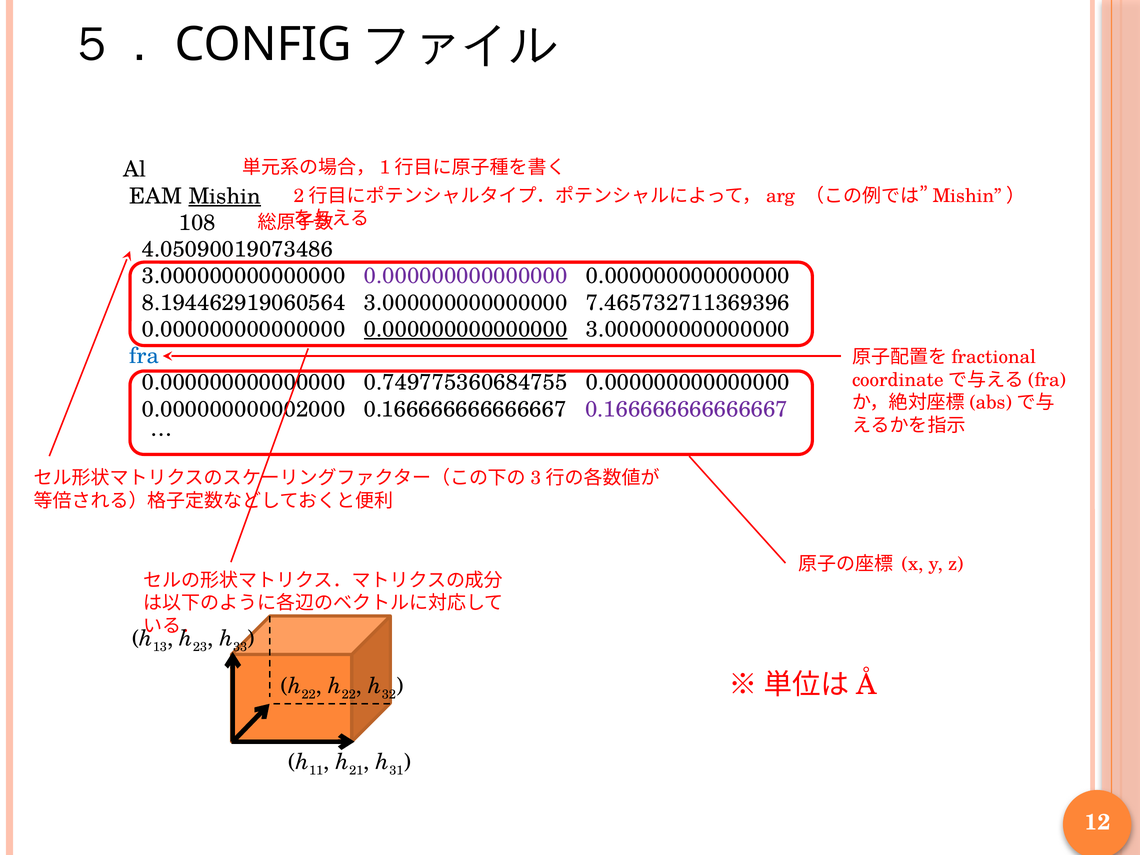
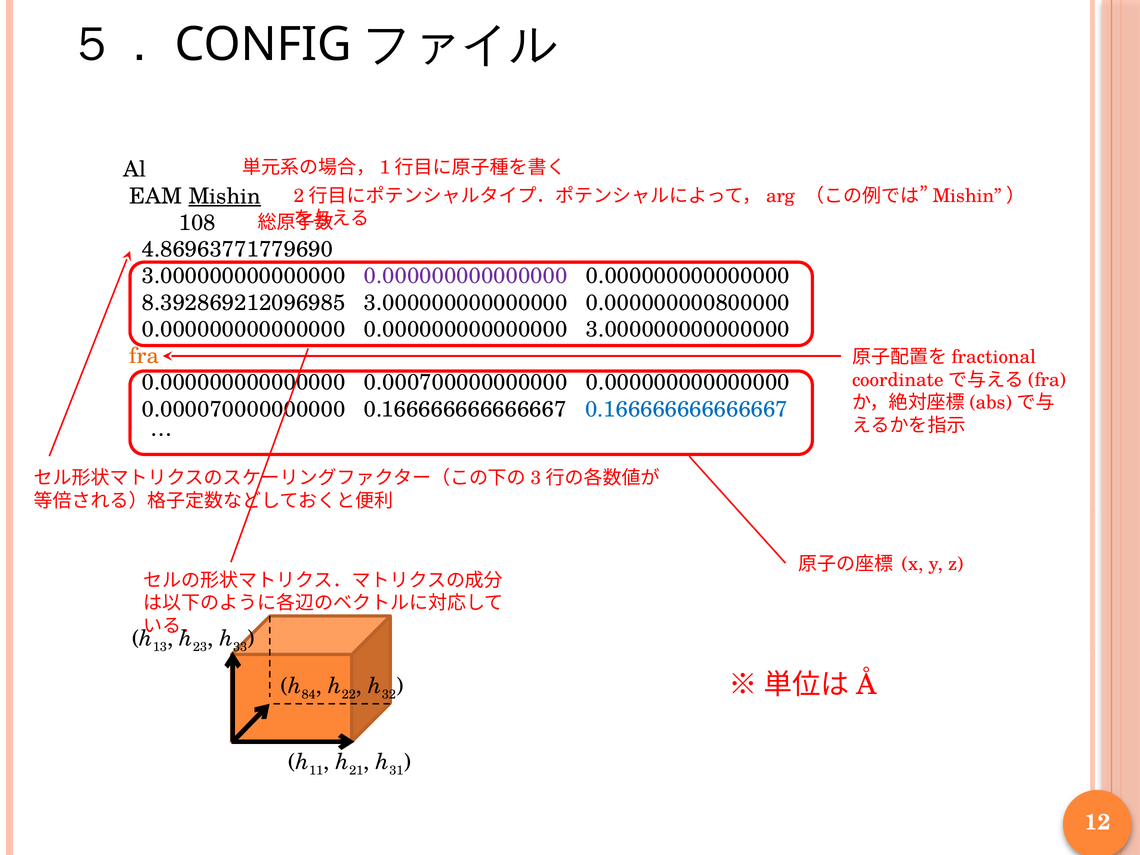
4.05090019073486: 4.05090019073486 -> 4.86963771779690
8.194462919060564: 8.194462919060564 -> 8.392869212096985
7.465732711369396: 7.465732711369396 -> 0.000000000800000
0.000000000000000 at (466, 329) underline: present -> none
fra colour: blue -> orange
0.749775360684755: 0.749775360684755 -> 0.000700000000000
0.000000000002000: 0.000000000002000 -> 0.000070000000000
0.166666666666667 at (686, 409) colour: purple -> blue
22 at (309, 694): 22 -> 84
